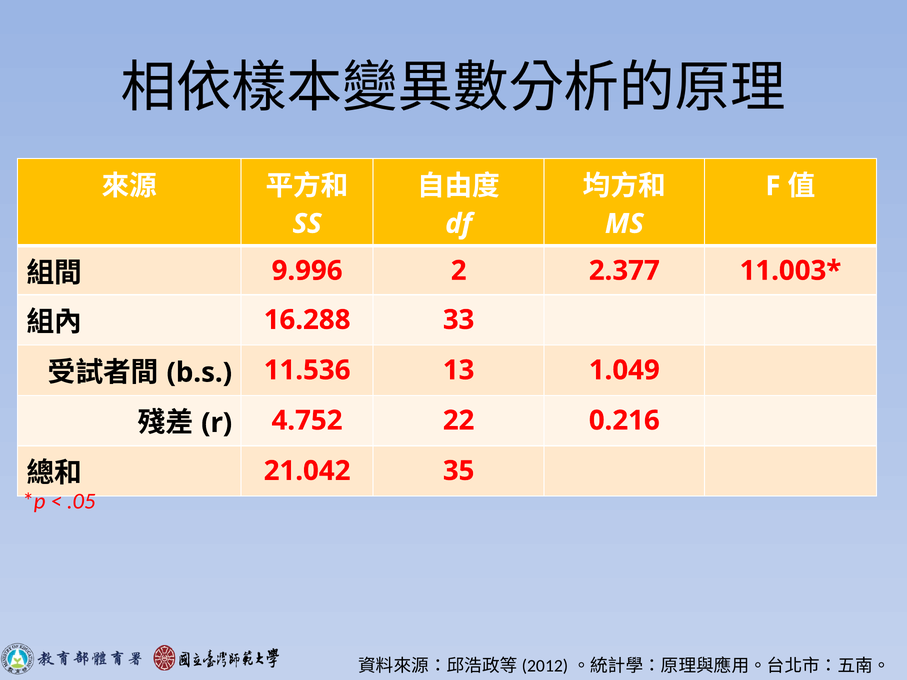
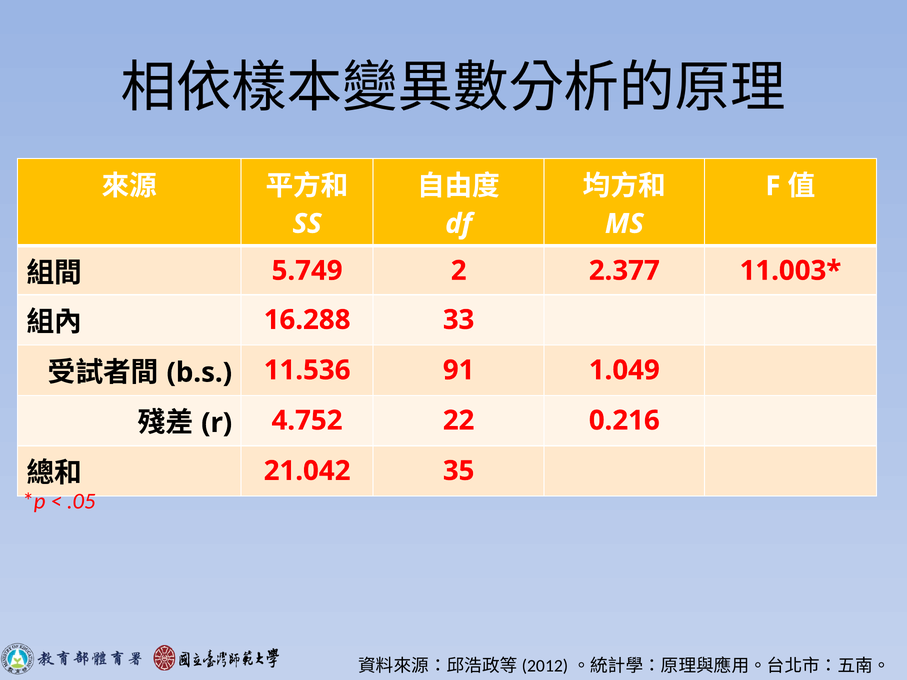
9.996: 9.996 -> 5.749
13: 13 -> 91
